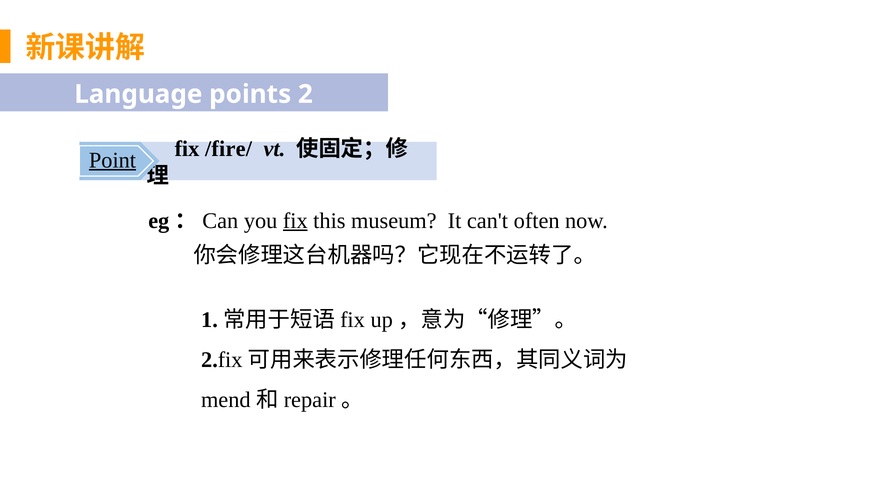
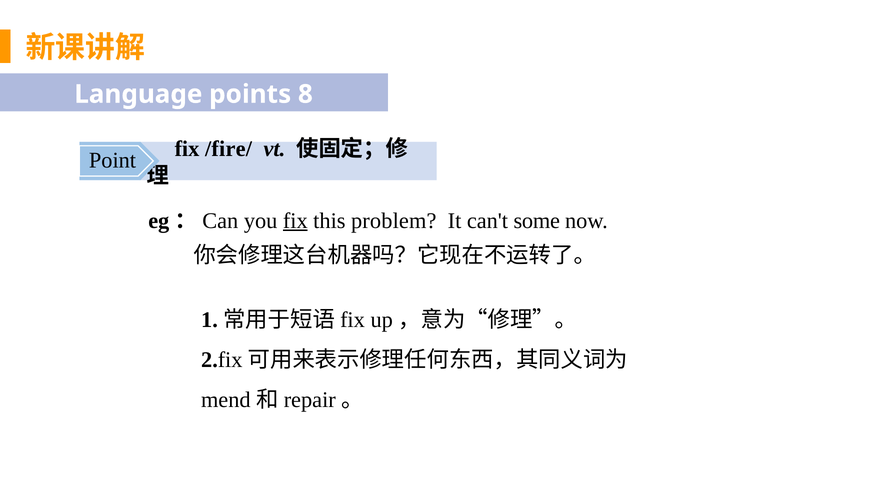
2: 2 -> 8
Point underline: present -> none
museum: museum -> problem
often: often -> some
